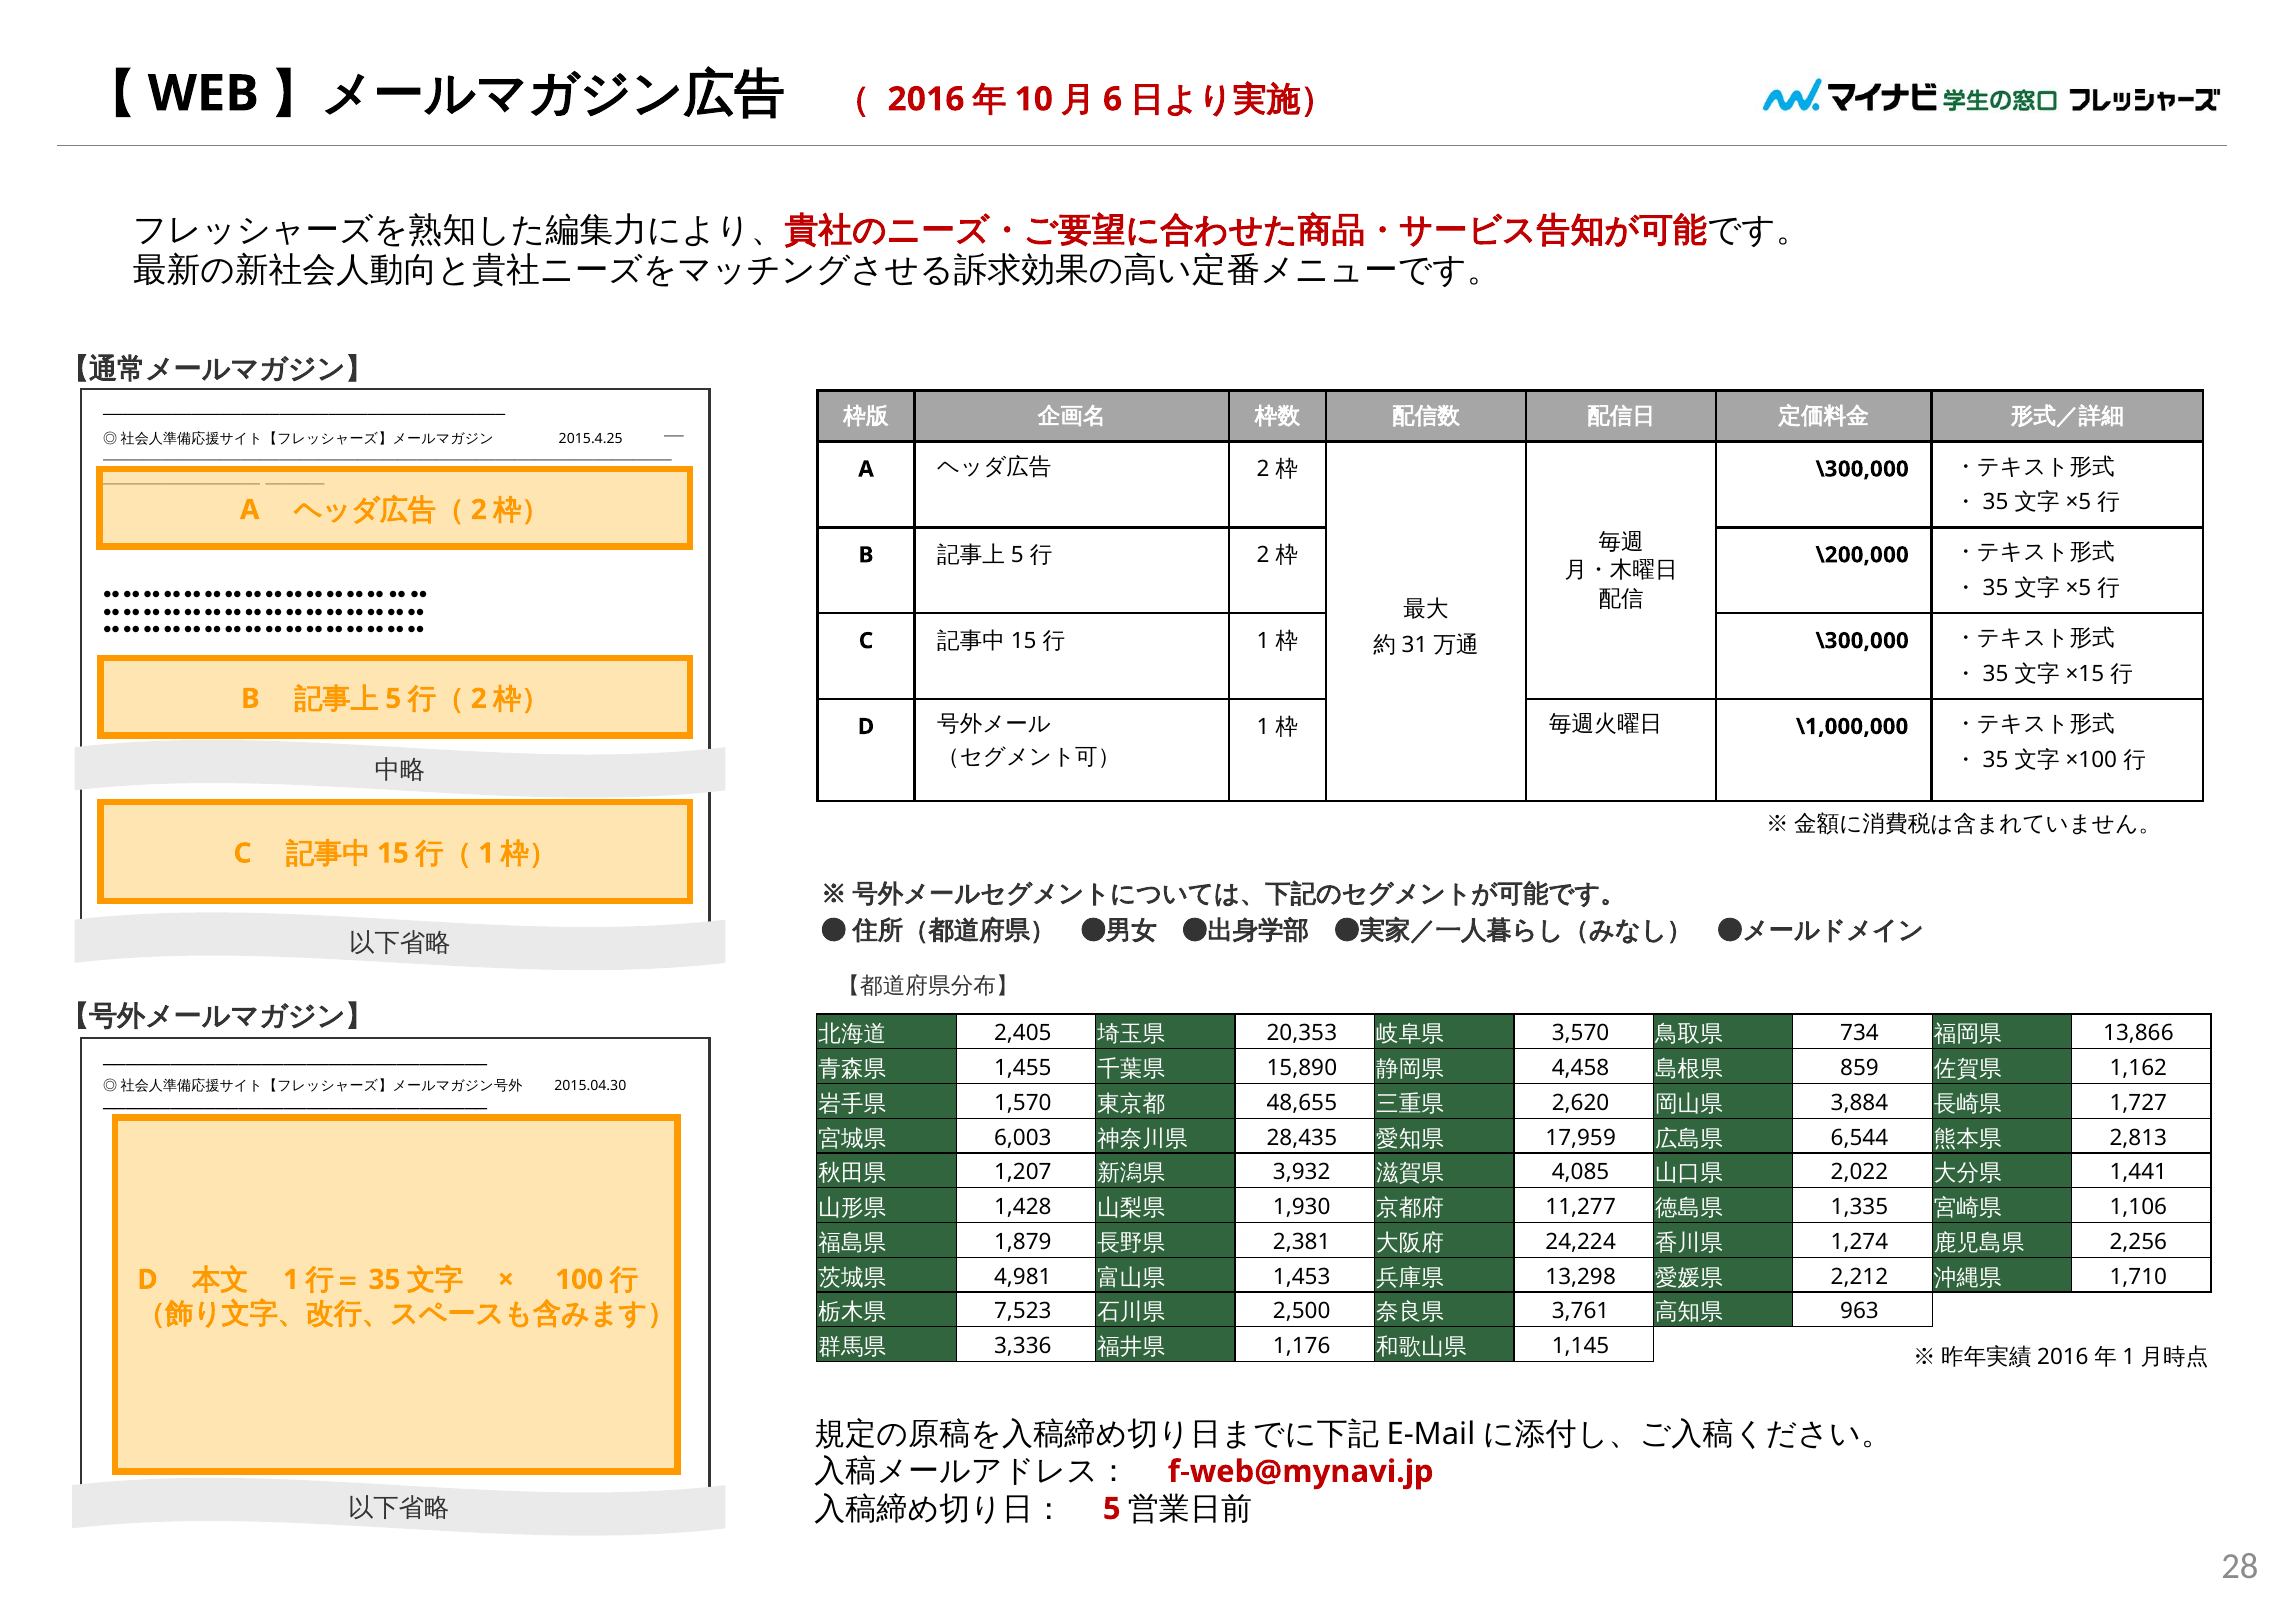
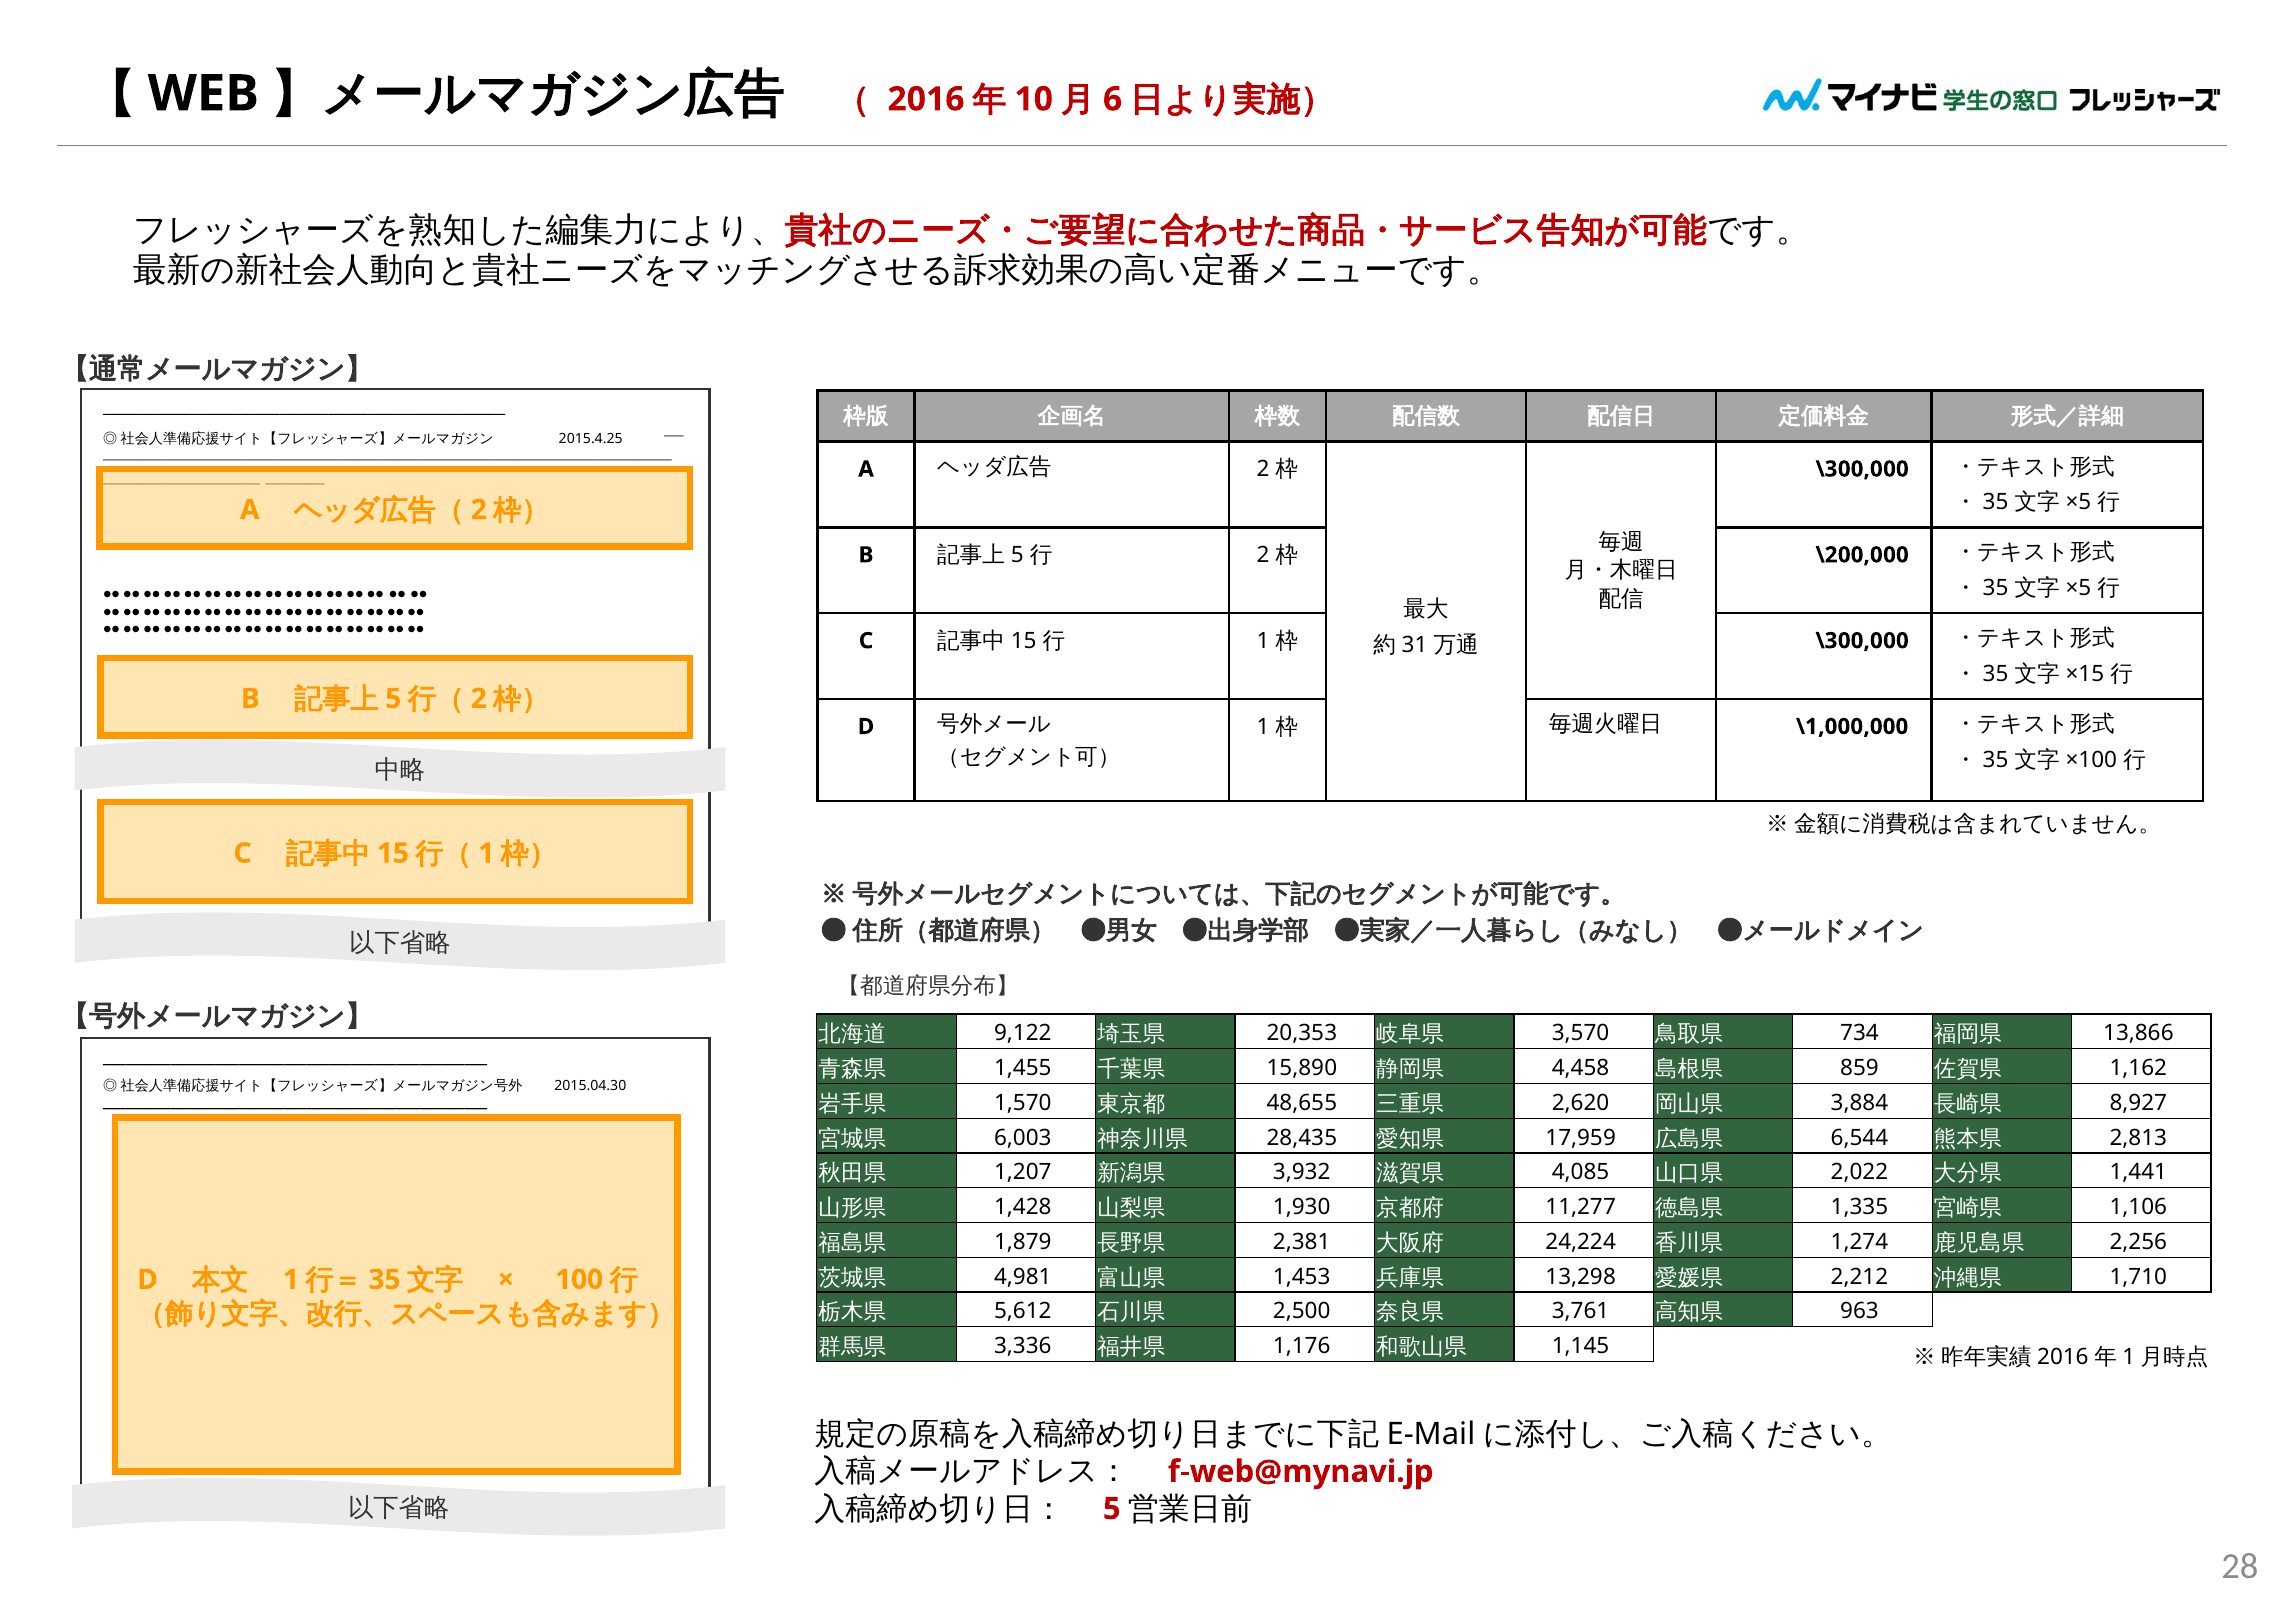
2,405: 2,405 -> 9,122
1,727: 1,727 -> 8,927
7,523: 7,523 -> 5,612
